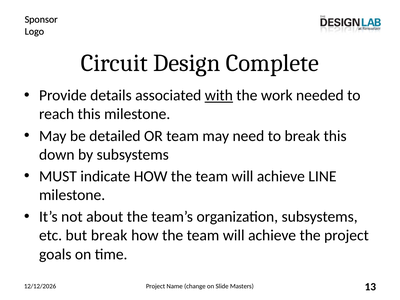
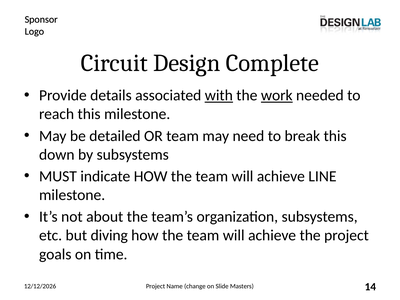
work underline: none -> present
but break: break -> diving
13: 13 -> 14
